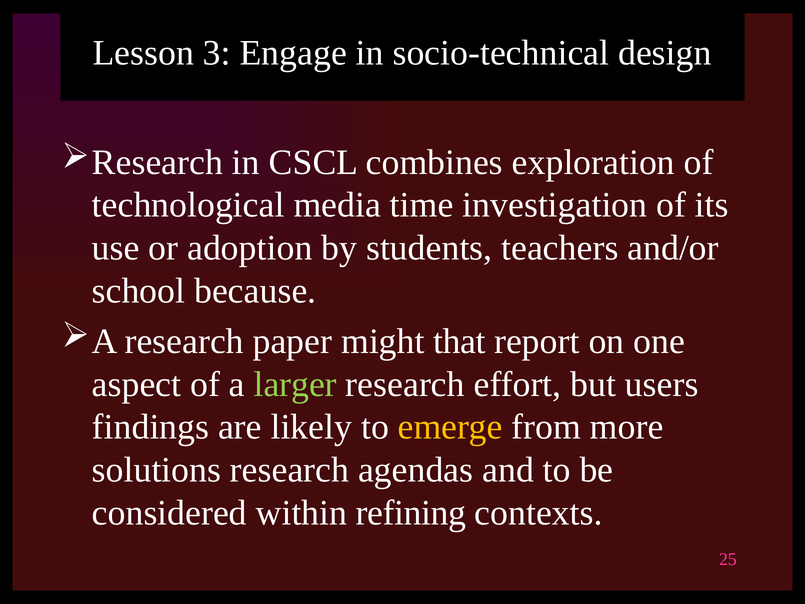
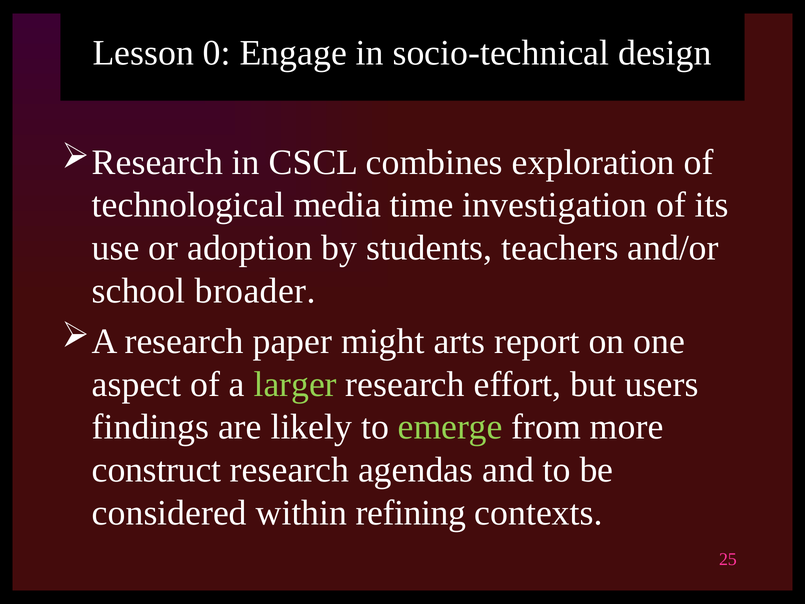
3: 3 -> 0
because: because -> broader
that: that -> arts
emerge colour: yellow -> light green
solutions: solutions -> construct
